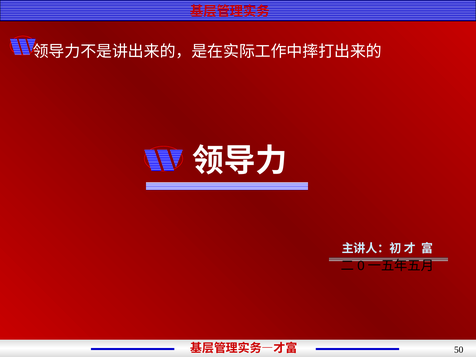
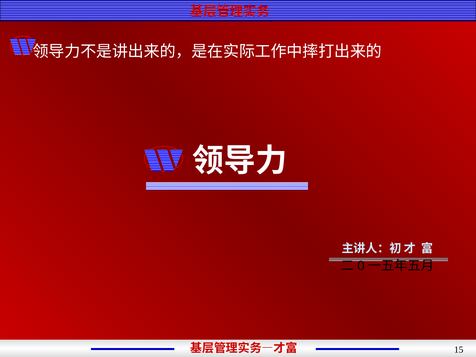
50: 50 -> 15
